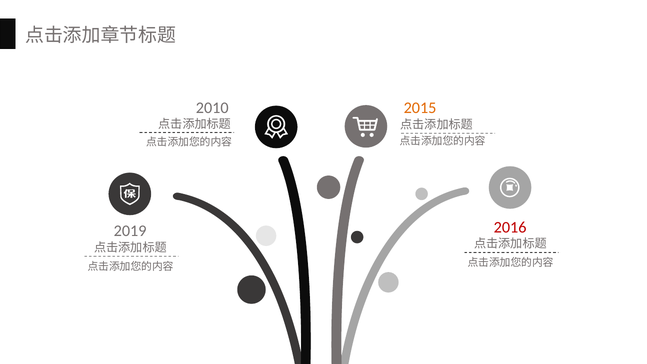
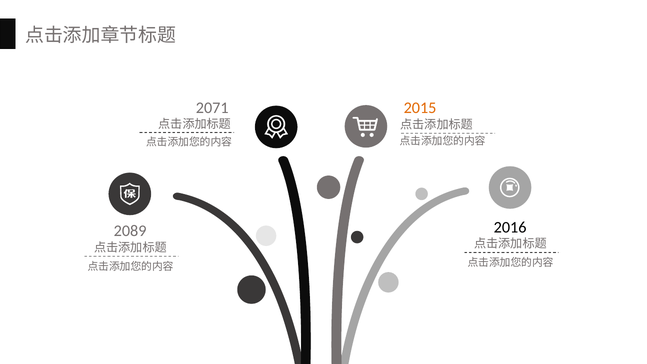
2010: 2010 -> 2071
2016 colour: red -> black
2019: 2019 -> 2089
